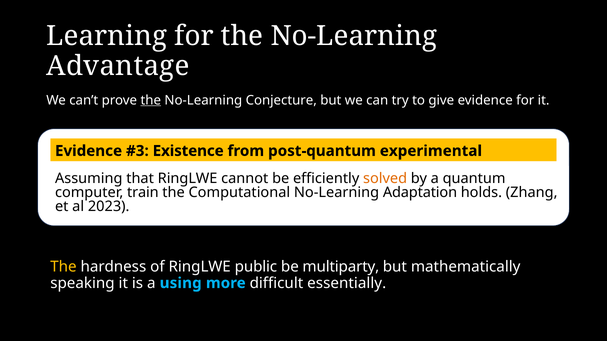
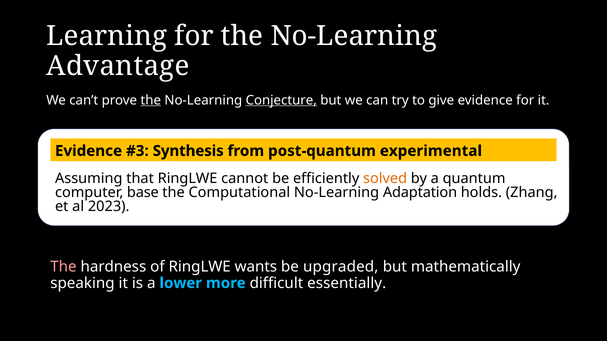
Conjecture underline: none -> present
Existence: Existence -> Synthesis
train: train -> base
The at (63, 267) colour: yellow -> pink
public: public -> wants
multiparty: multiparty -> upgraded
using: using -> lower
